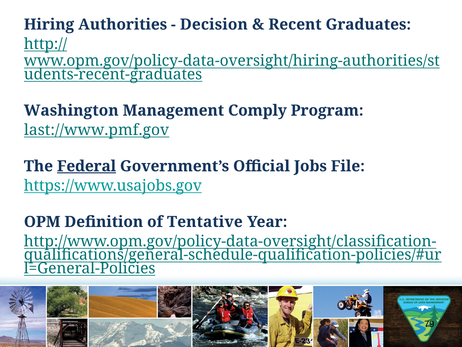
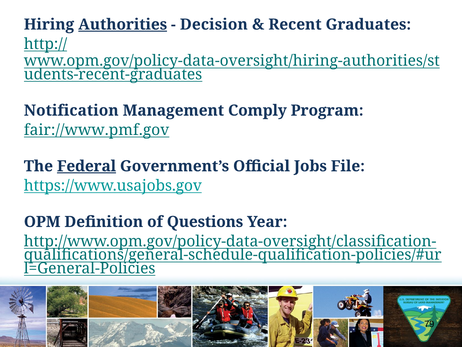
Authorities underline: none -> present
Washington: Washington -> Notification
last://www.pmf.gov: last://www.pmf.gov -> fair://www.pmf.gov
Tentative: Tentative -> Questions
